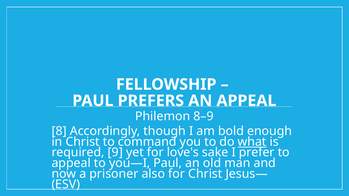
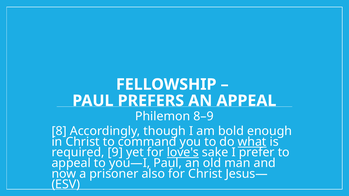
love's underline: none -> present
